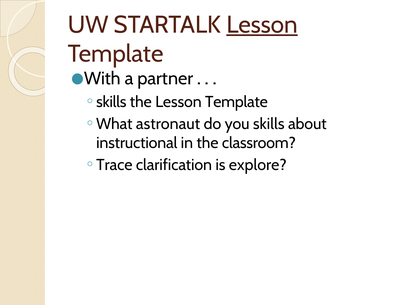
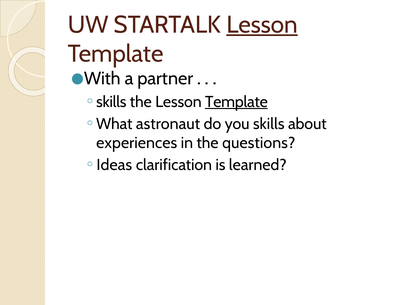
Template at (236, 102) underline: none -> present
instructional: instructional -> experiences
classroom: classroom -> questions
Trace: Trace -> Ideas
explore: explore -> learned
